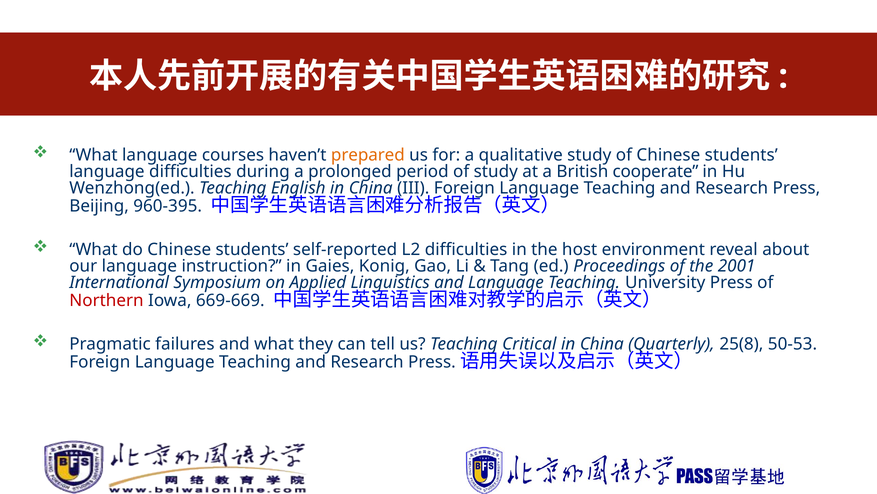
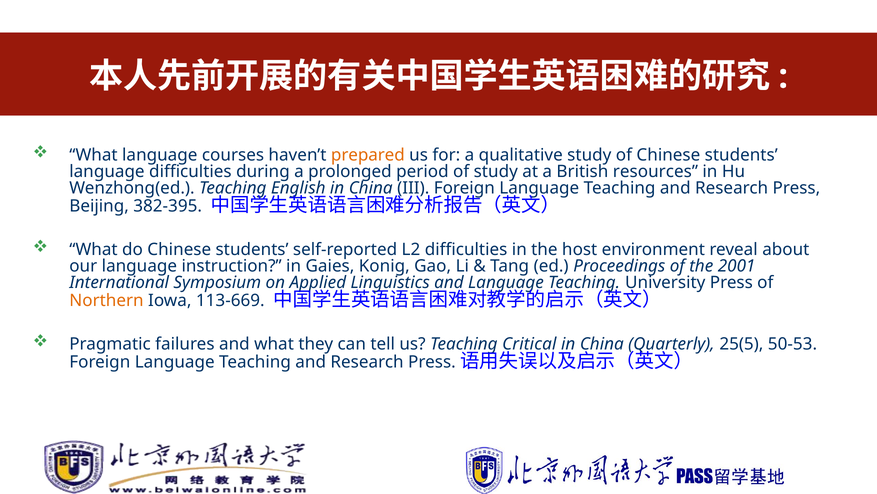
cooperate: cooperate -> resources
960-395: 960-395 -> 382-395
Northern colour: red -> orange
669-669: 669-669 -> 113-669
25(8: 25(8 -> 25(5
